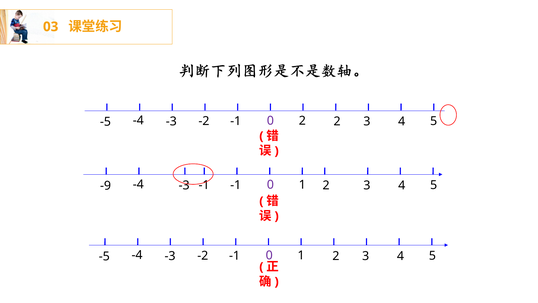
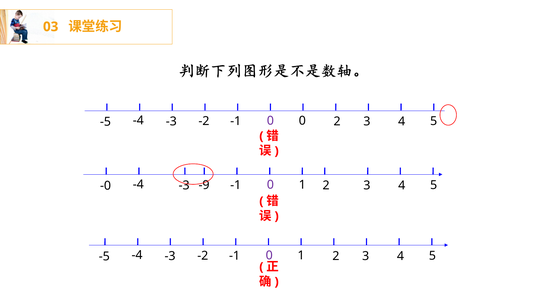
0 2: 2 -> 0
-3 -1: -1 -> -9
-9: -9 -> -0
